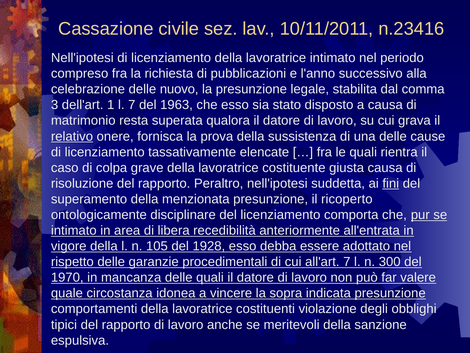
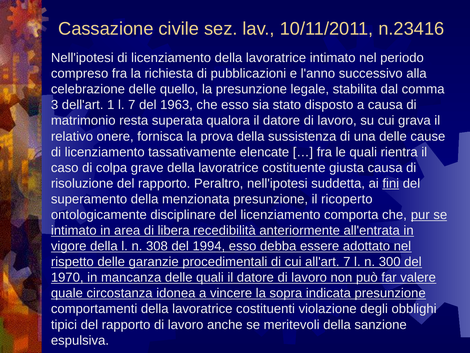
nuovo: nuovo -> quello
relativo underline: present -> none
105: 105 -> 308
1928: 1928 -> 1994
